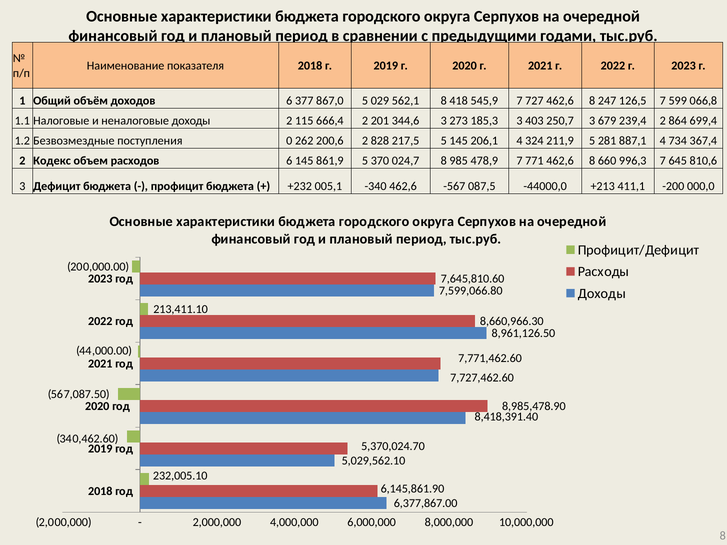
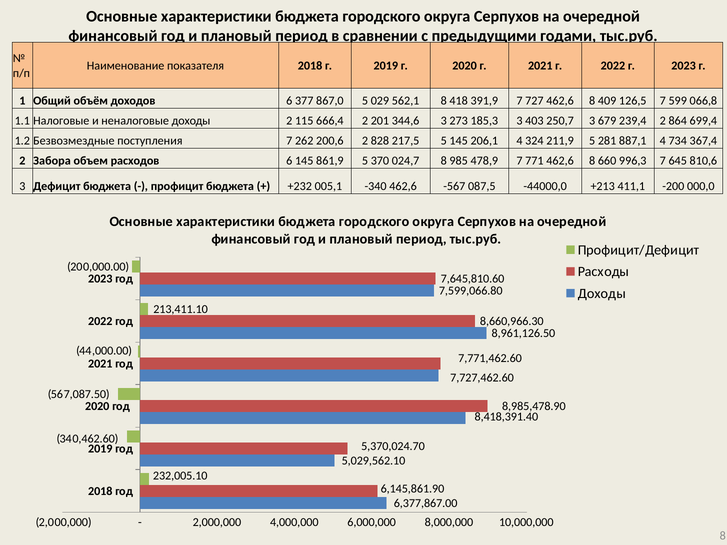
545,9: 545,9 -> 391,9
247: 247 -> 409
поступления 0: 0 -> 7
Кодекс: Кодекс -> Забора
